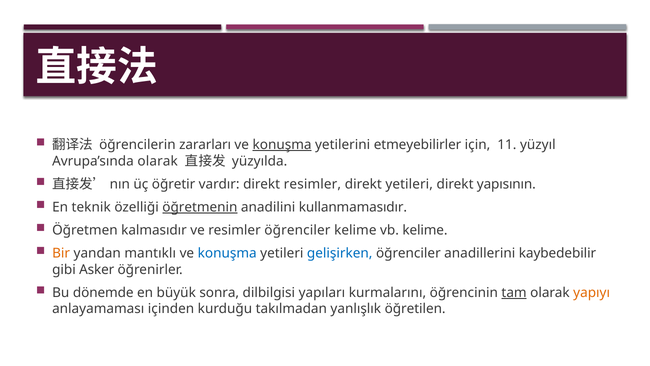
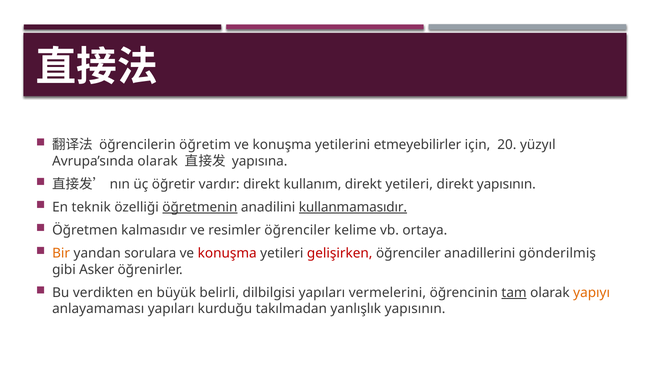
zararları: zararları -> öğretim
konuşma at (282, 145) underline: present -> none
11: 11 -> 20
yüzyılda: yüzyılda -> yapısına
direkt resimler: resimler -> kullanım
kullanmamasıdır underline: none -> present
vb kelime: kelime -> ortaya
mantıklı: mantıklı -> sorulara
konuşma at (227, 253) colour: blue -> red
gelişirken colour: blue -> red
kaybedebilir: kaybedebilir -> gönderilmiş
dönemde: dönemde -> verdikten
sonra: sonra -> belirli
kurmalarını: kurmalarını -> vermelerini
anlayamaması içinden: içinden -> yapıları
yanlışlık öğretilen: öğretilen -> yapısının
